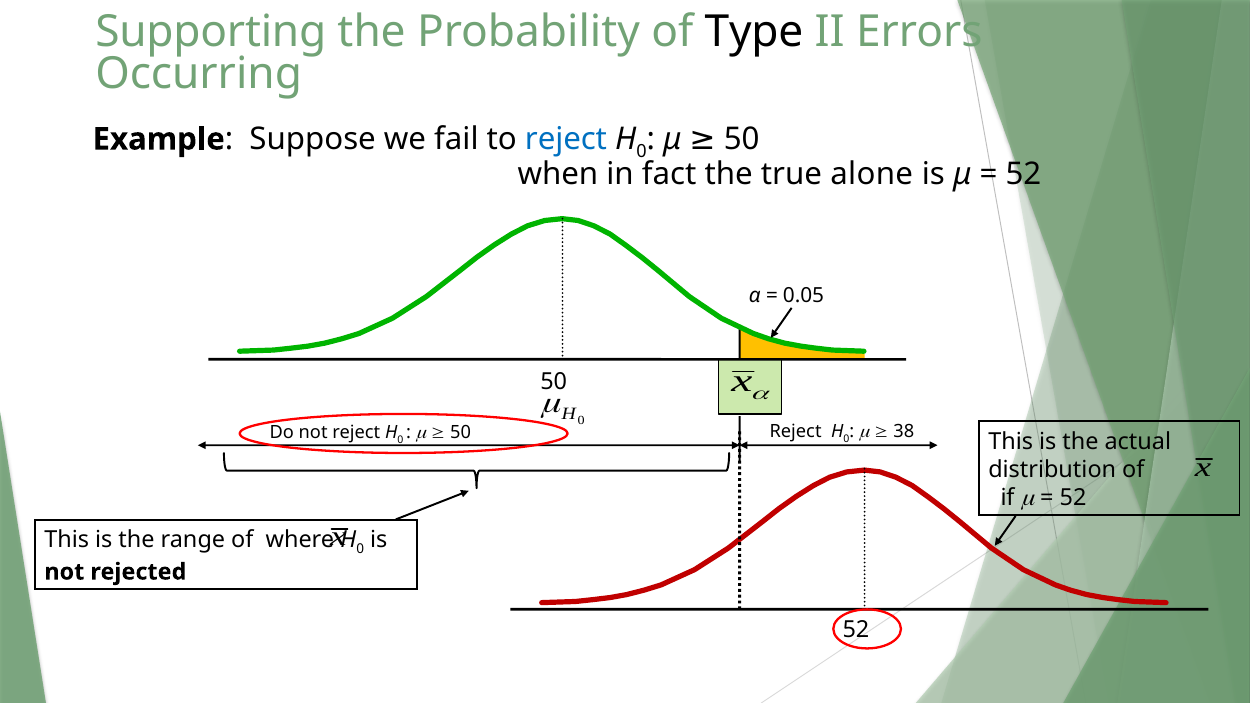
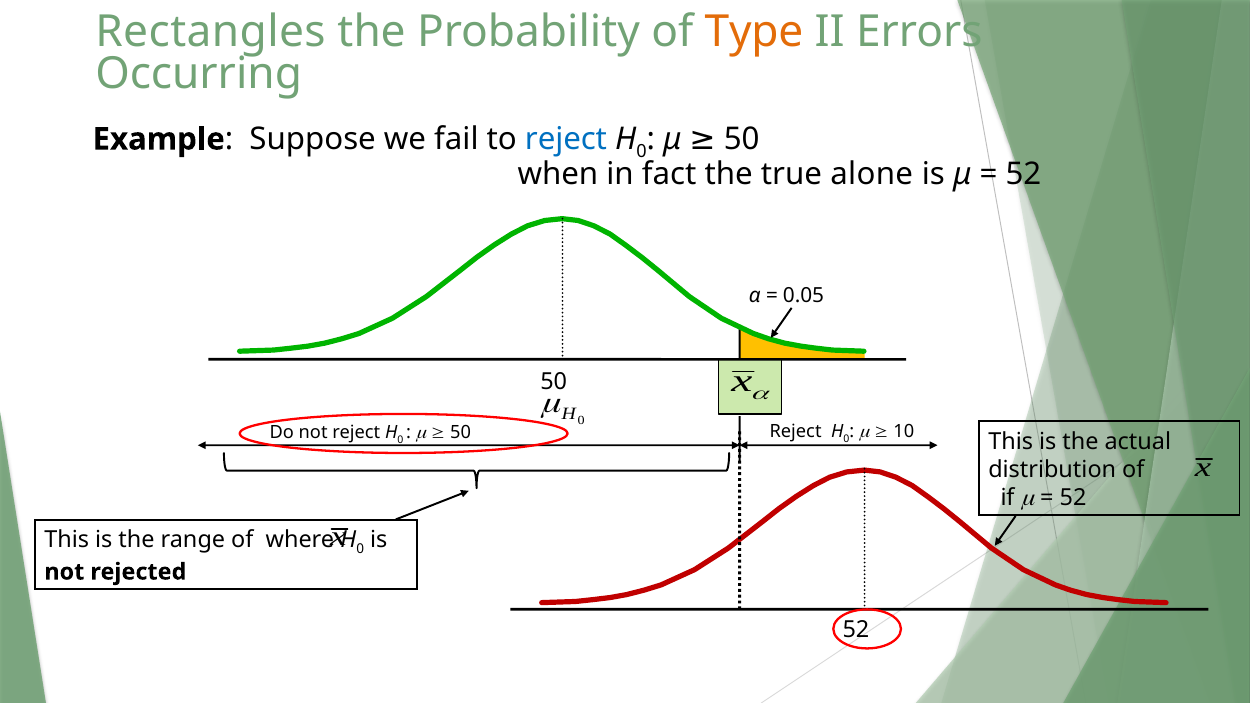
Supporting: Supporting -> Rectangles
Type colour: black -> orange
38: 38 -> 10
